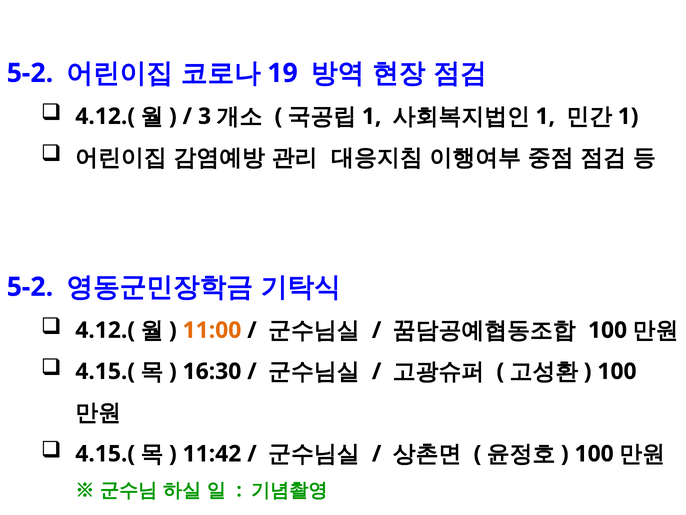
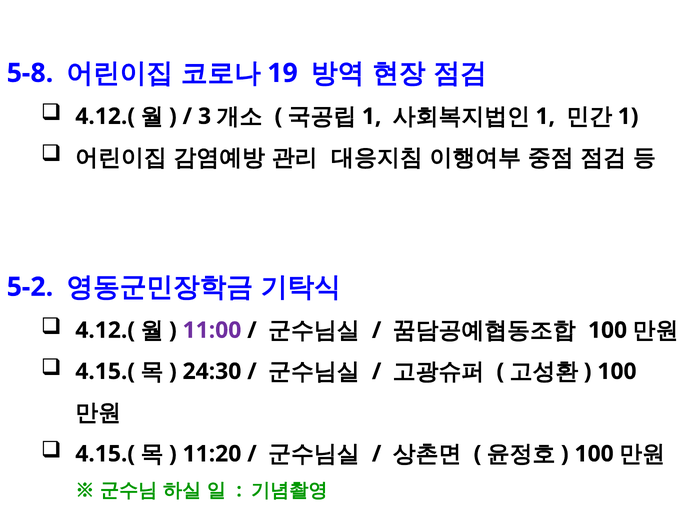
5-2 at (30, 73): 5-2 -> 5-8
11:00 colour: orange -> purple
16:30: 16:30 -> 24:30
11:42: 11:42 -> 11:20
